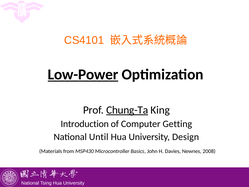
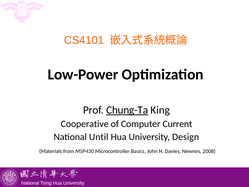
Low-Power underline: present -> none
Introduction: Introduction -> Cooperative
Getting: Getting -> Current
